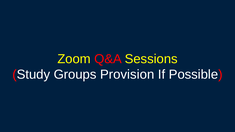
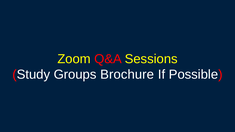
Provision: Provision -> Brochure
